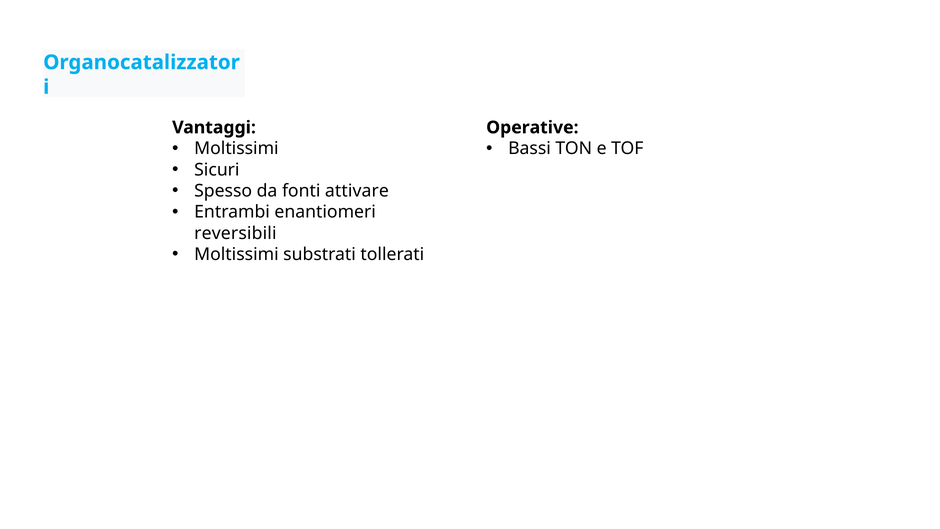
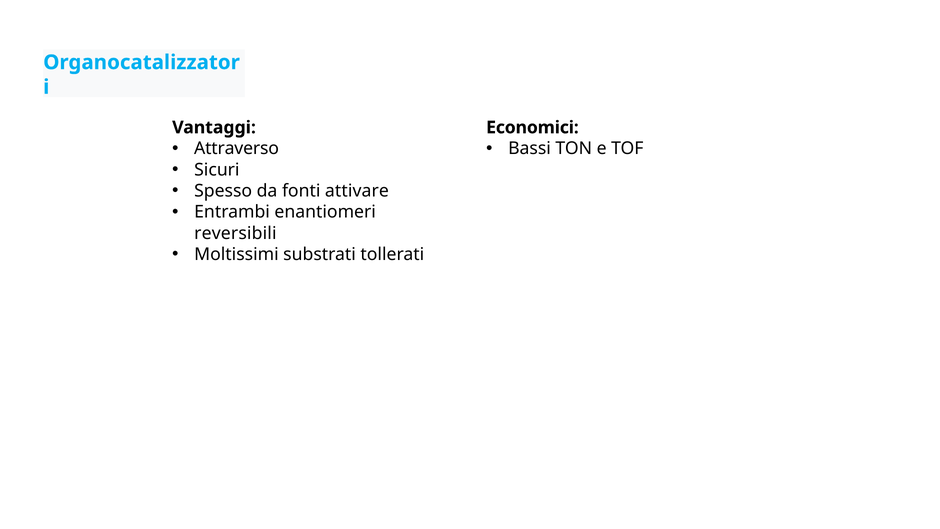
Operative: Operative -> Economici
Moltissimi at (236, 149): Moltissimi -> Attraverso
